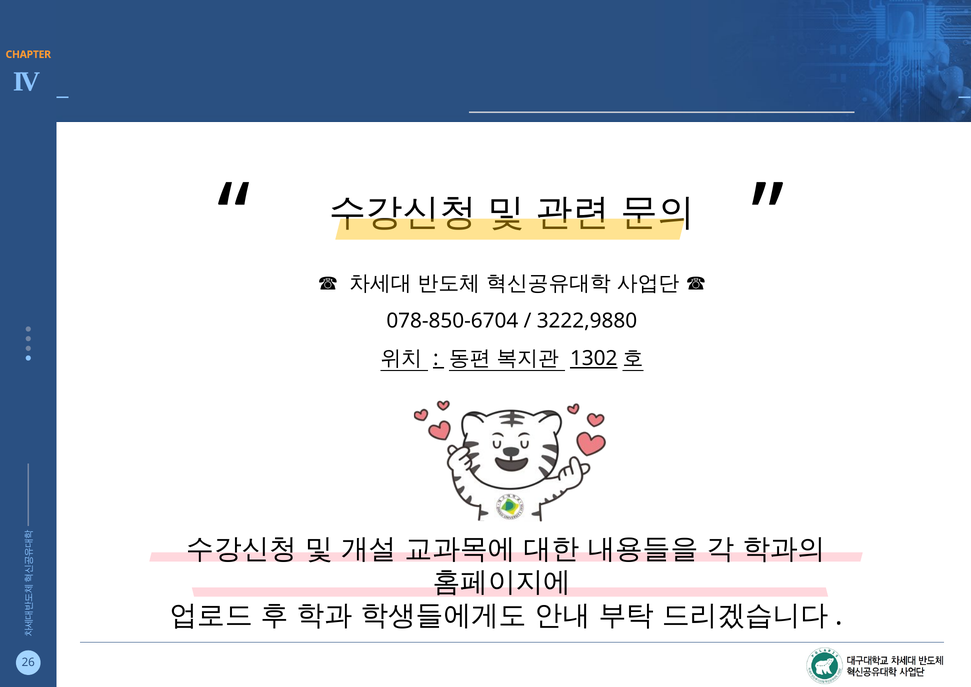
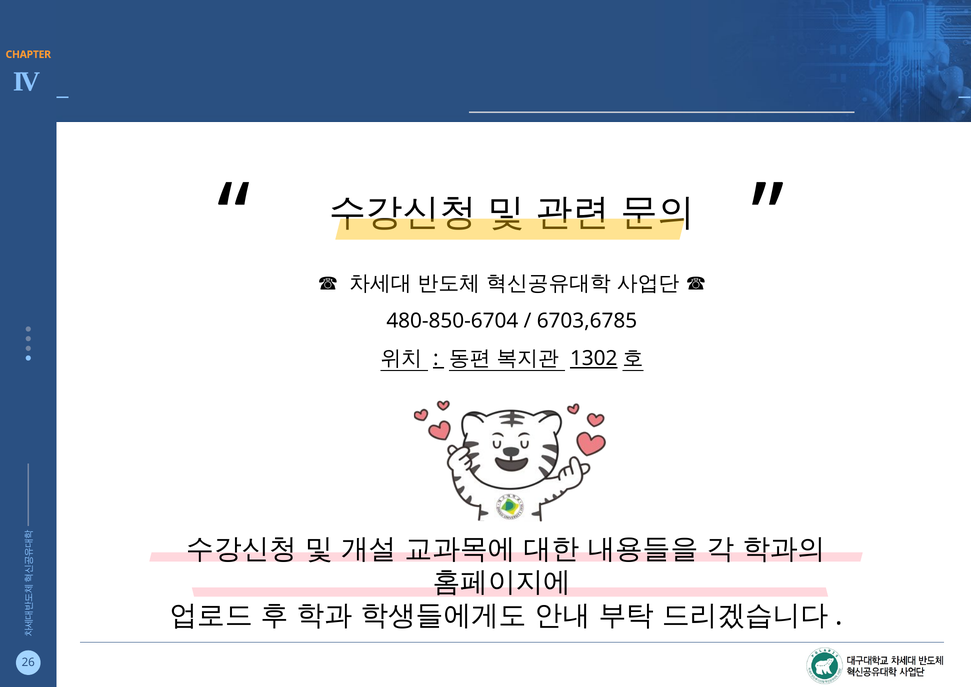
078-850-6704: 078-850-6704 -> 480-850-6704
3222,9880: 3222,9880 -> 6703,6785
